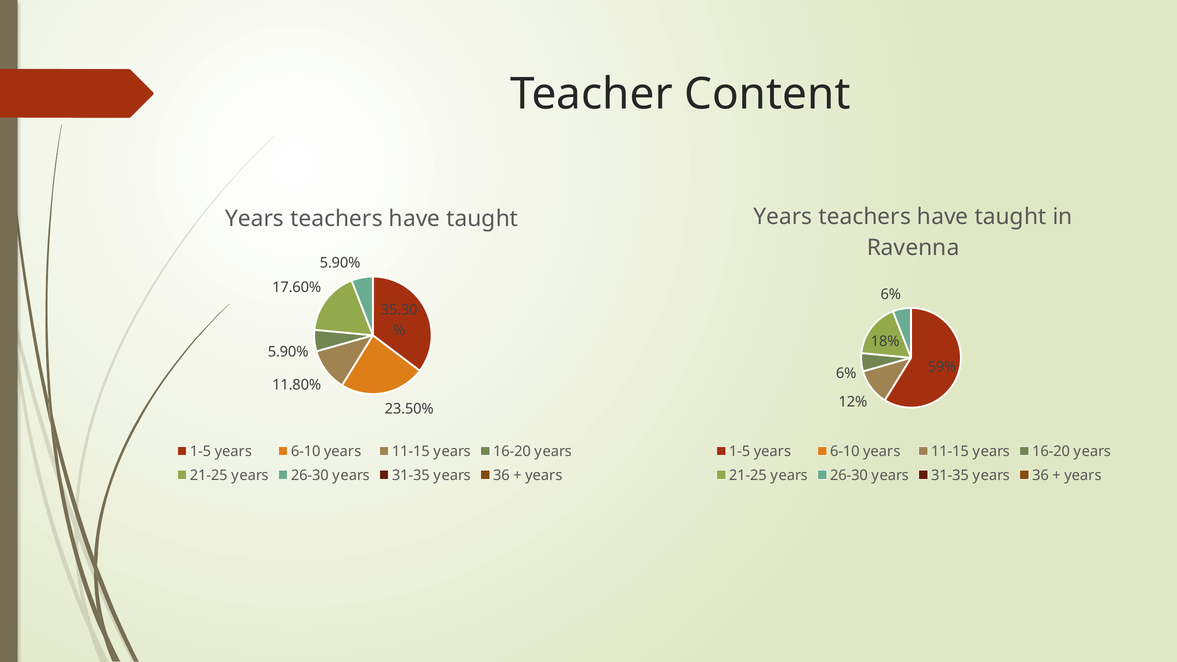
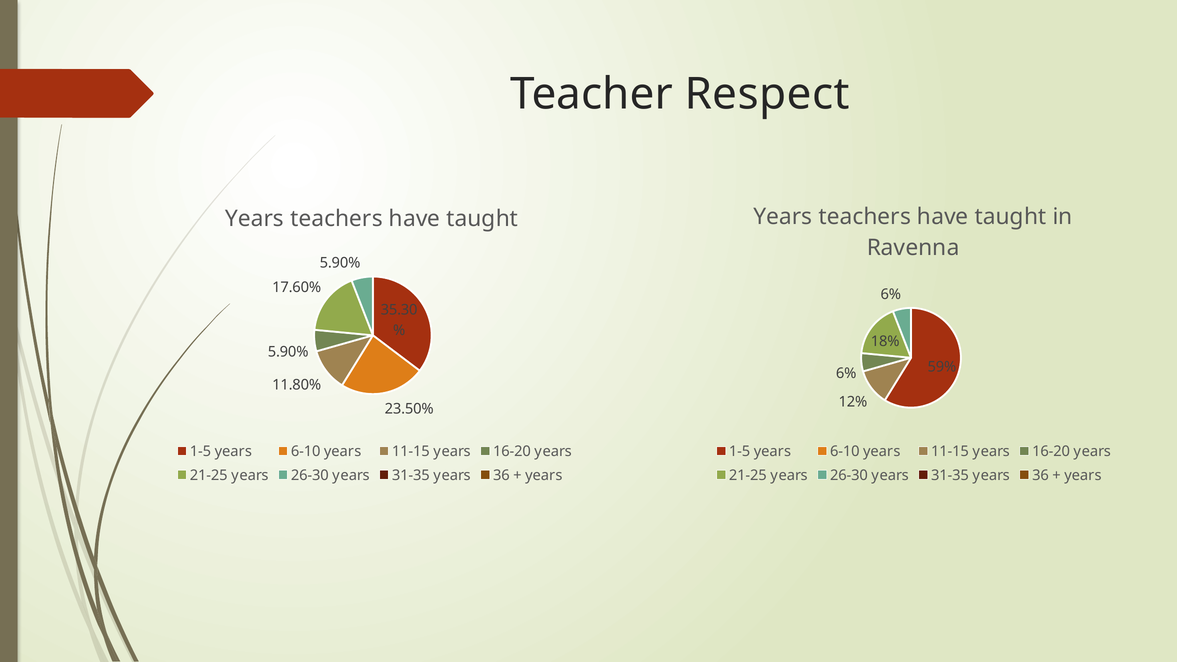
Content: Content -> Respect
